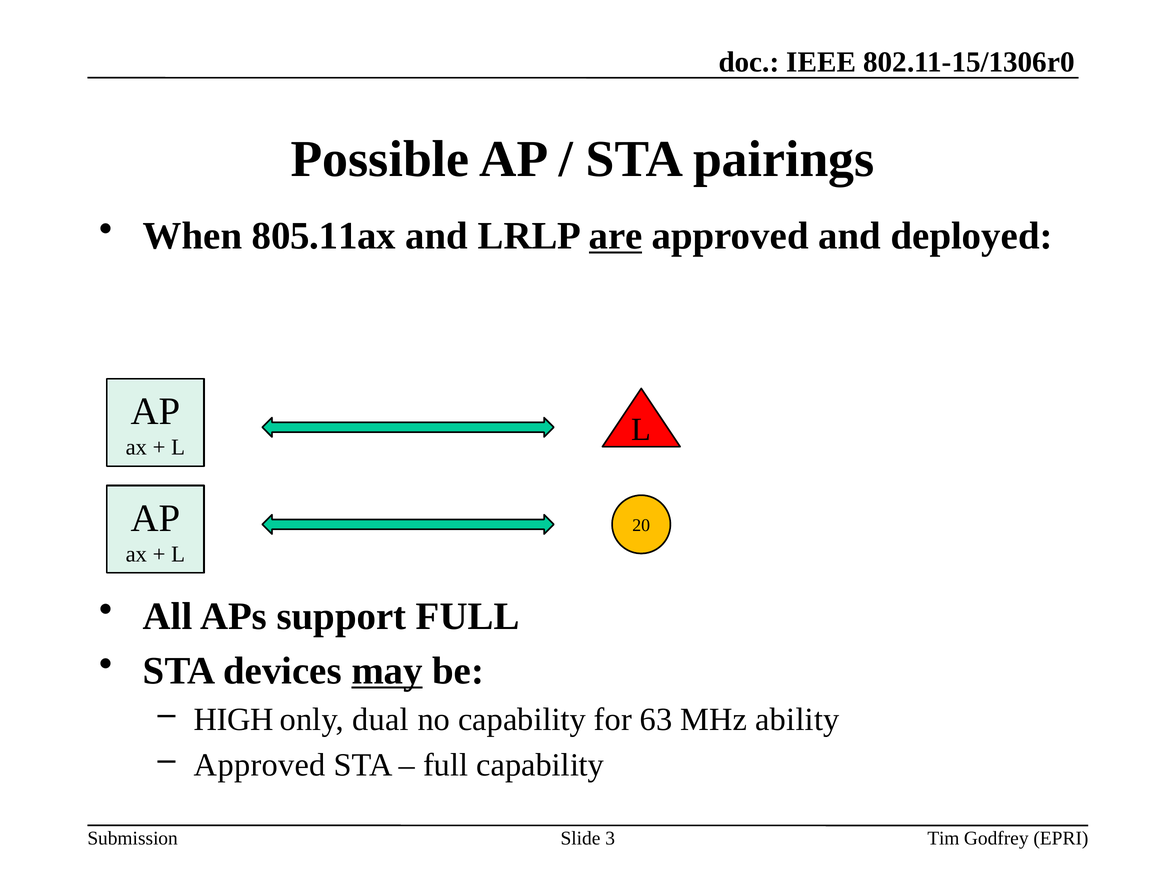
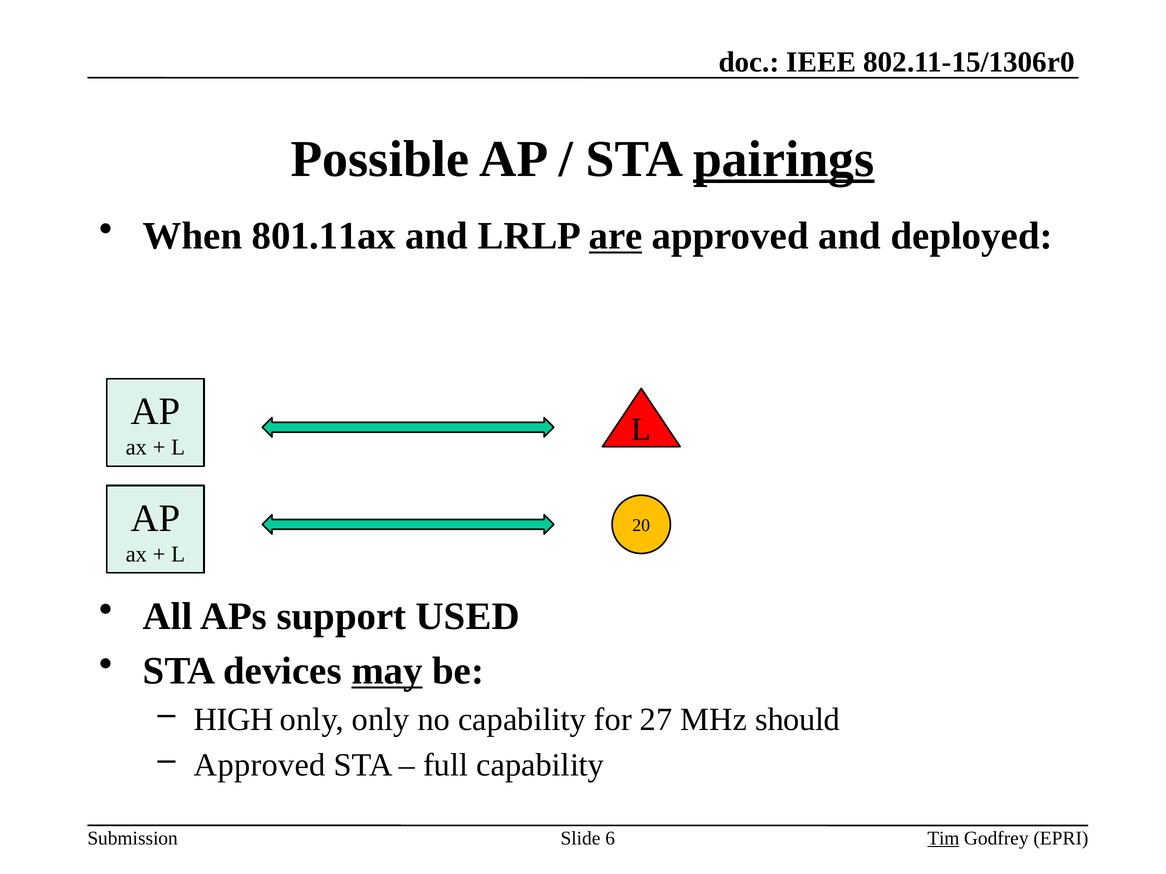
pairings underline: none -> present
805.11ax: 805.11ax -> 801.11ax
support FULL: FULL -> USED
only dual: dual -> only
63: 63 -> 27
ability: ability -> should
Tim underline: none -> present
3: 3 -> 6
